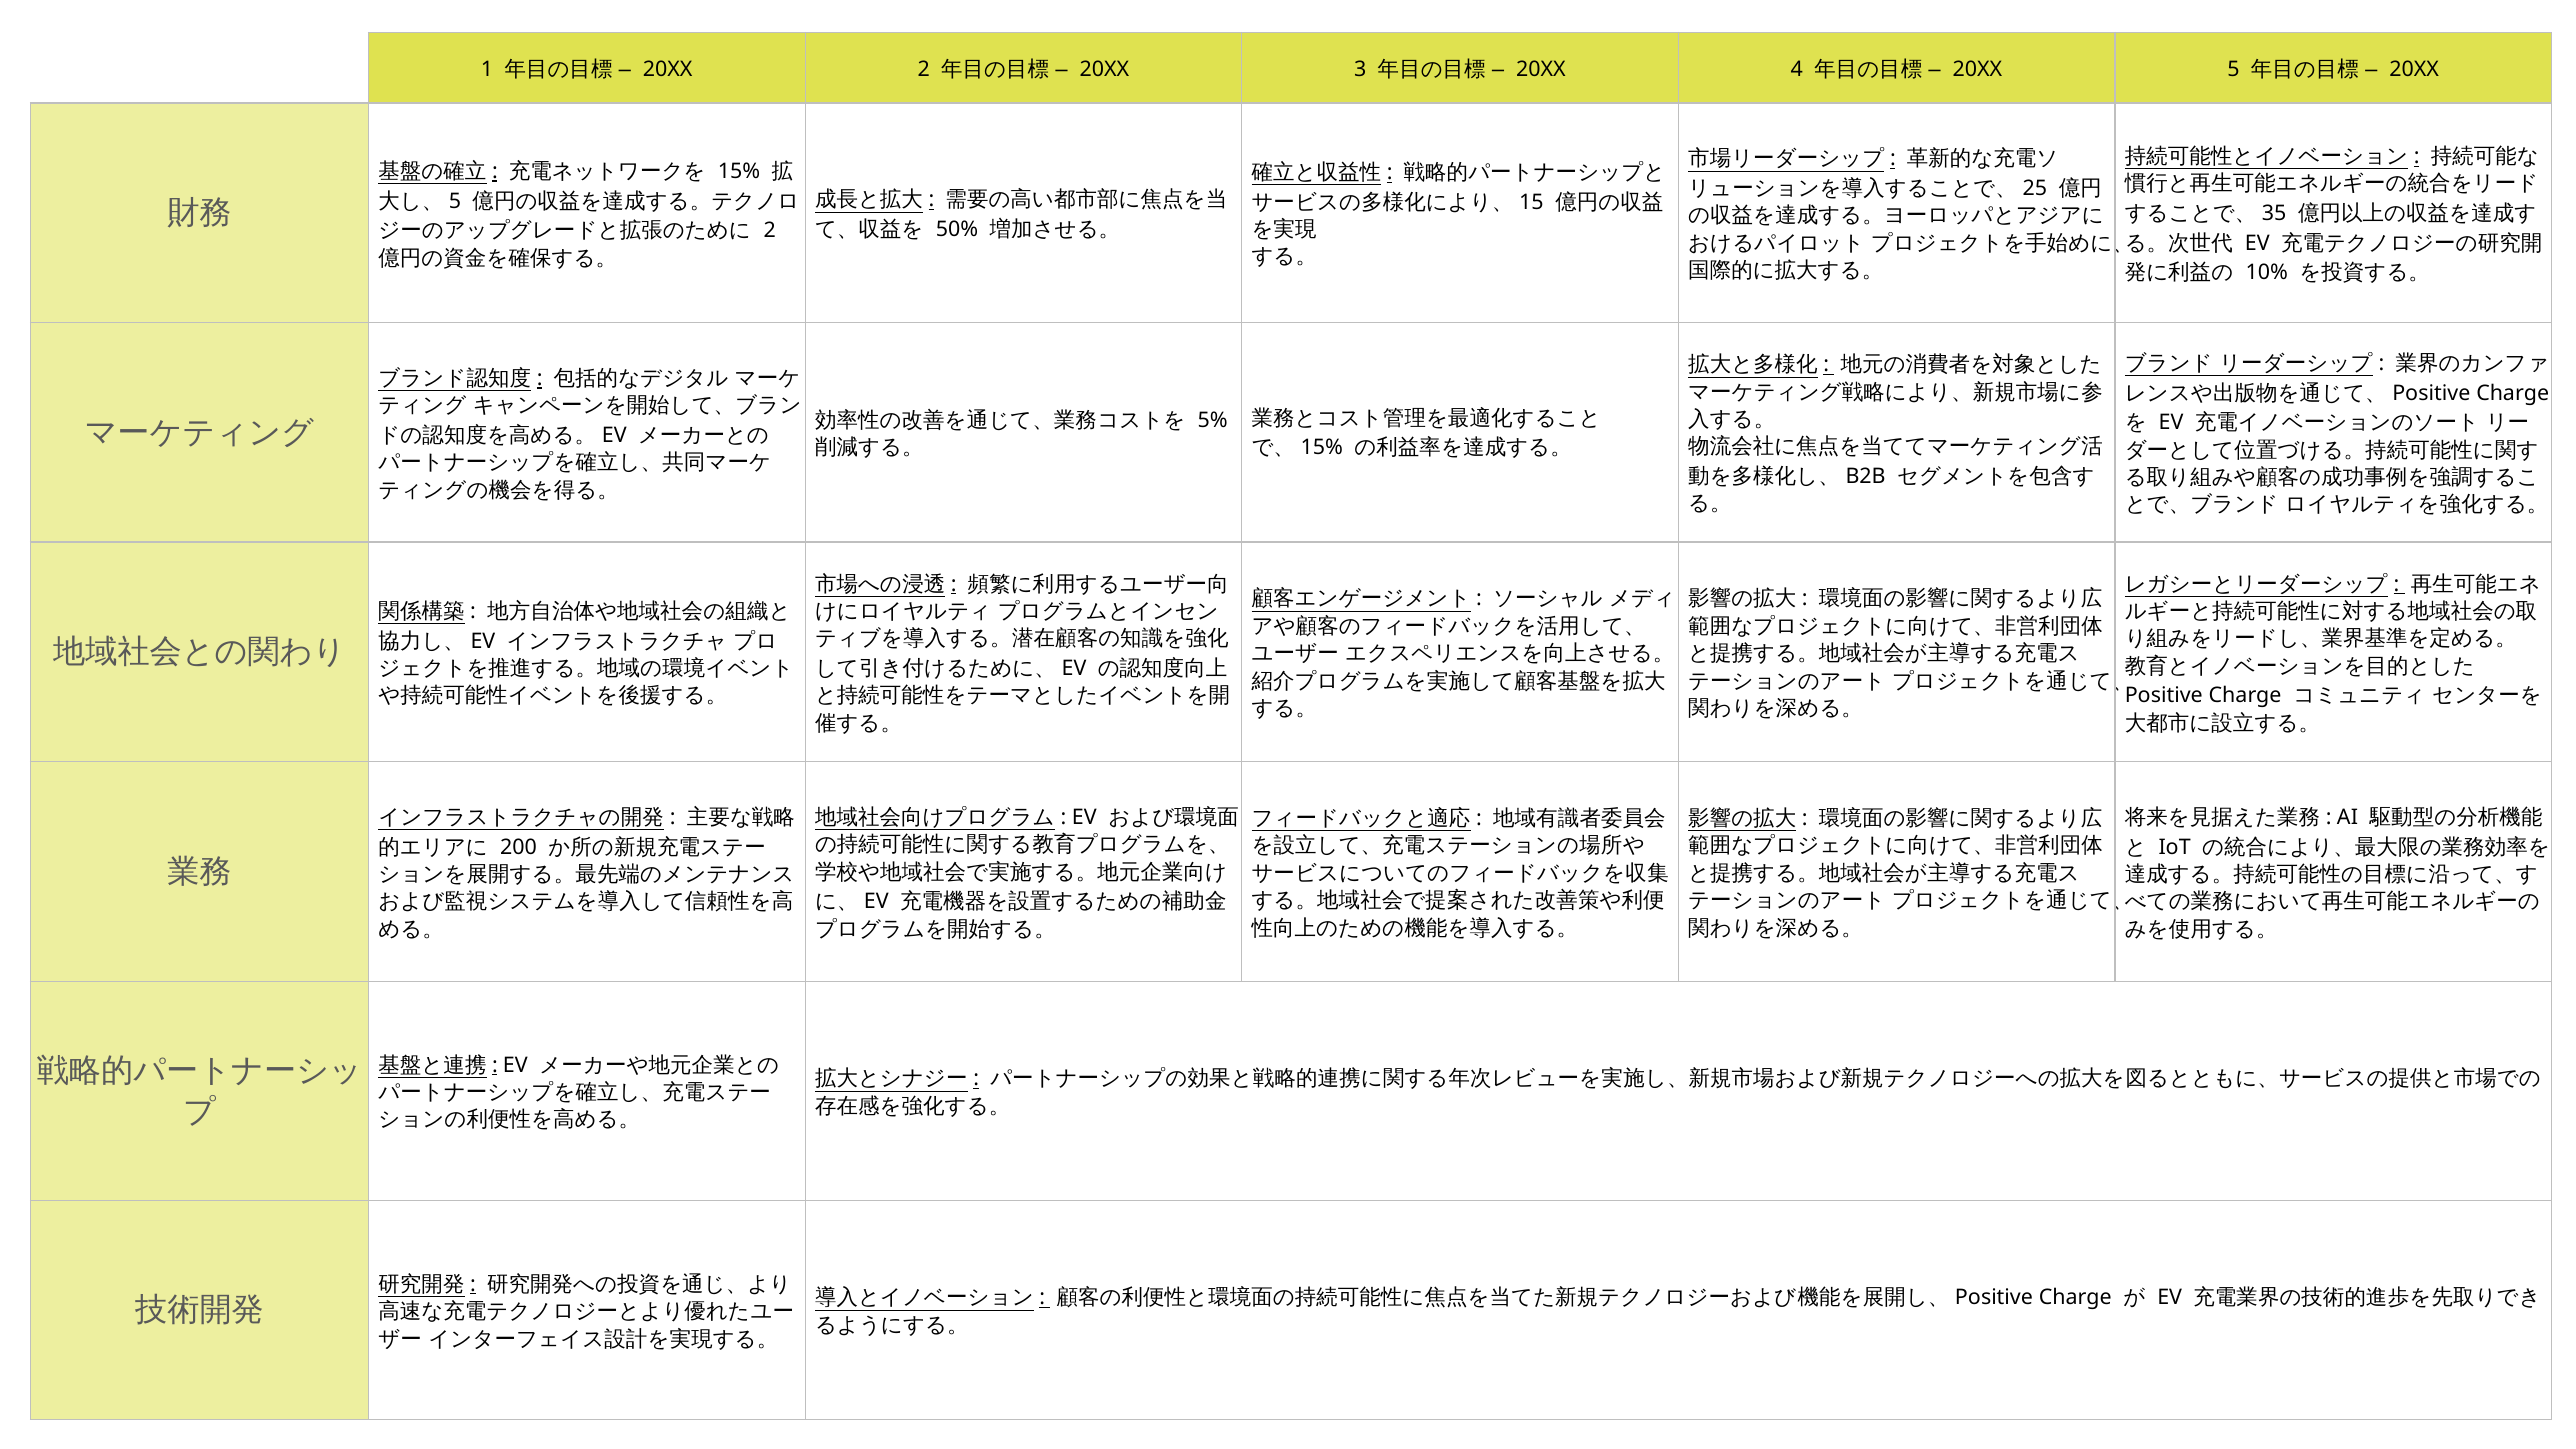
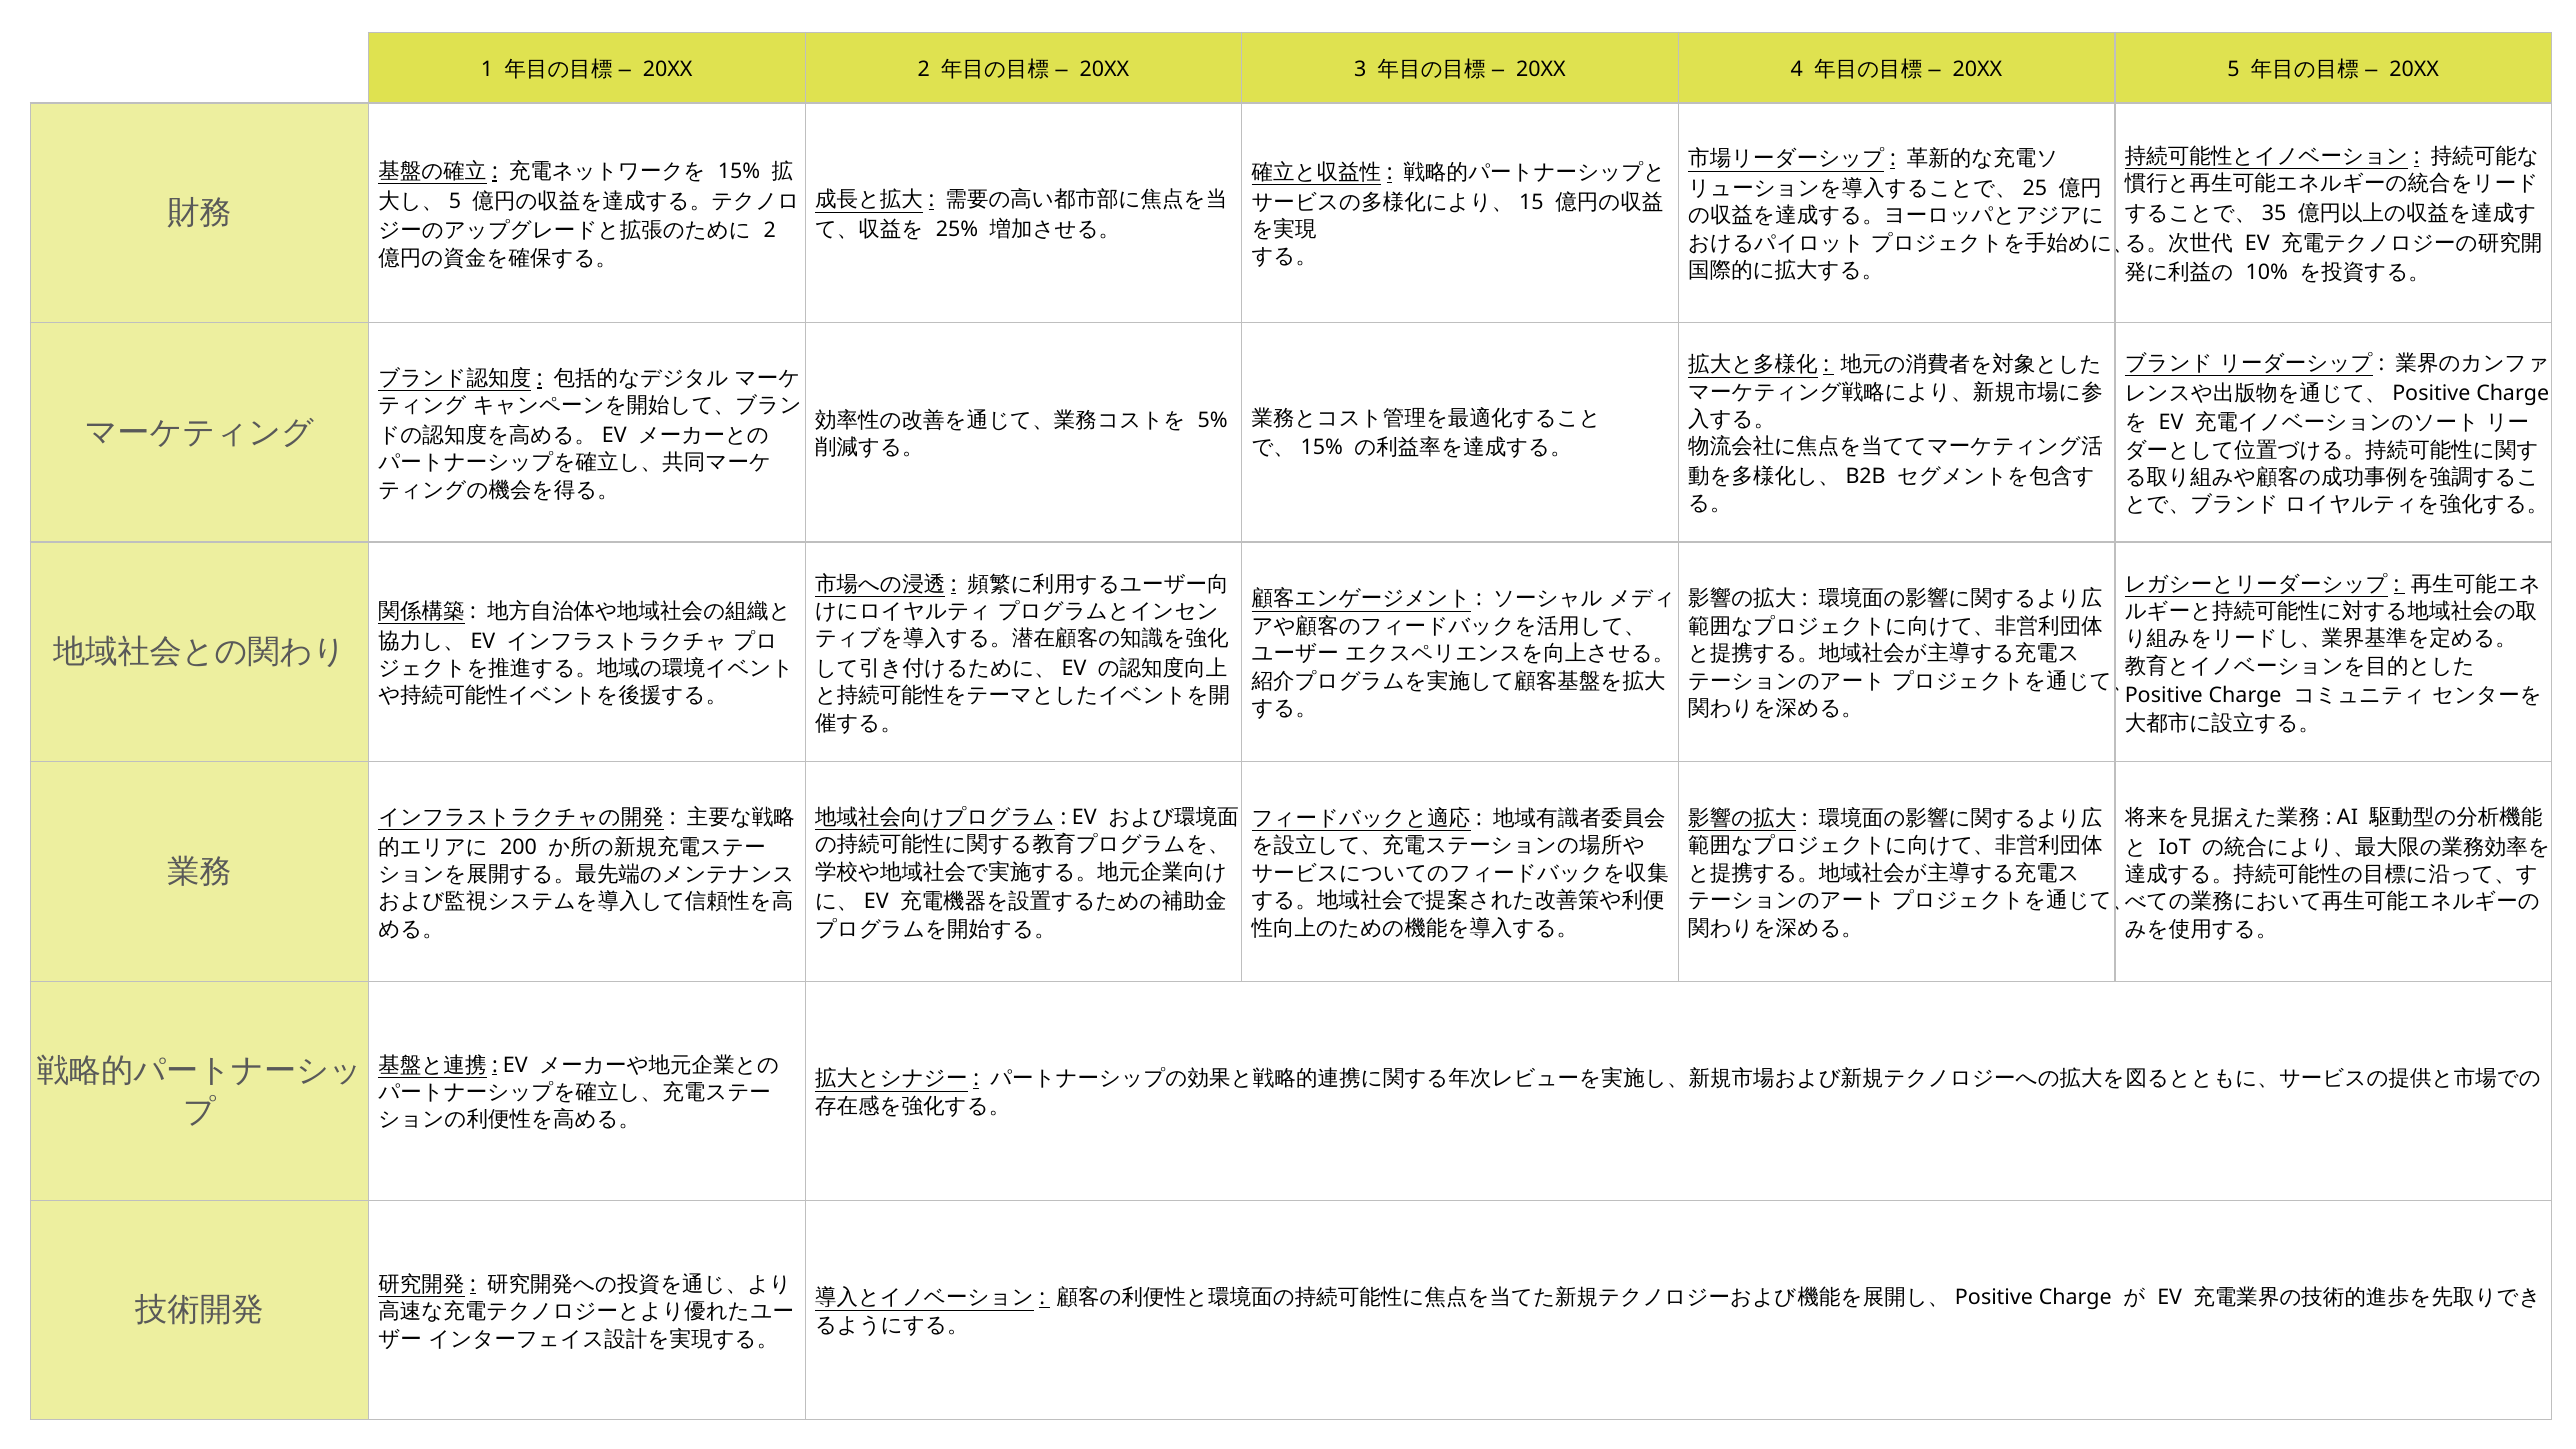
50%: 50% -> 25%
